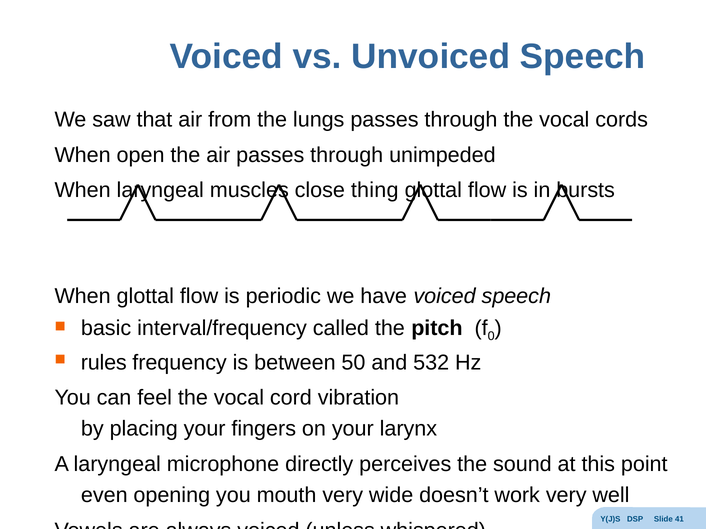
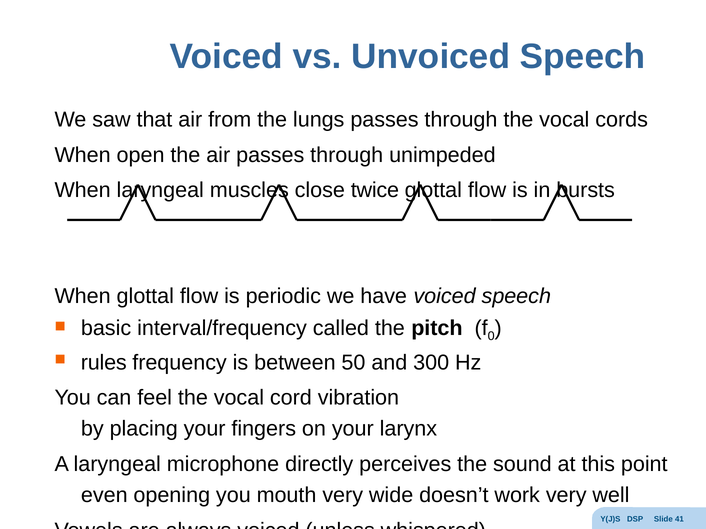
thing: thing -> twice
532: 532 -> 300
